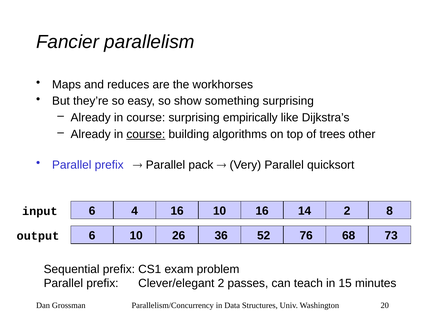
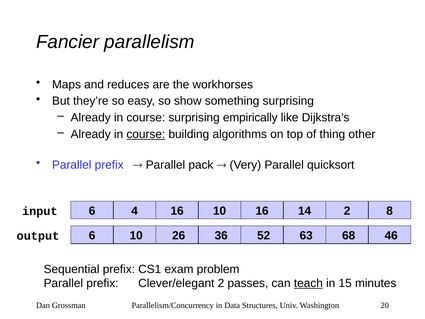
trees: trees -> thing
76: 76 -> 63
73: 73 -> 46
teach underline: none -> present
